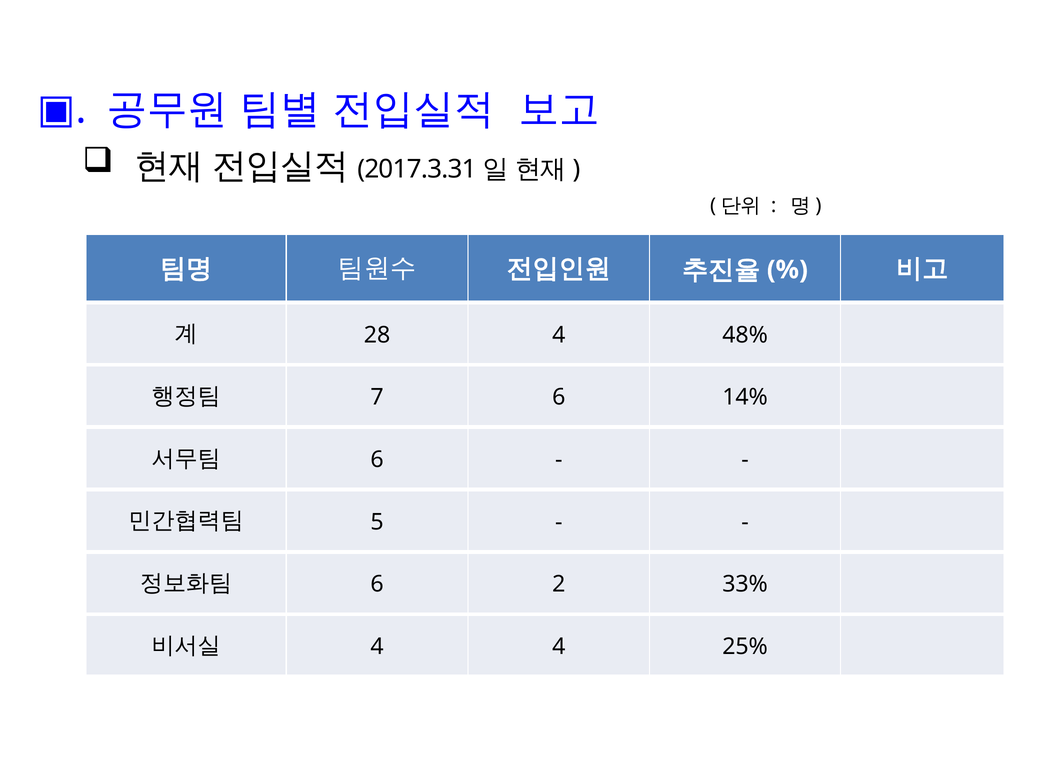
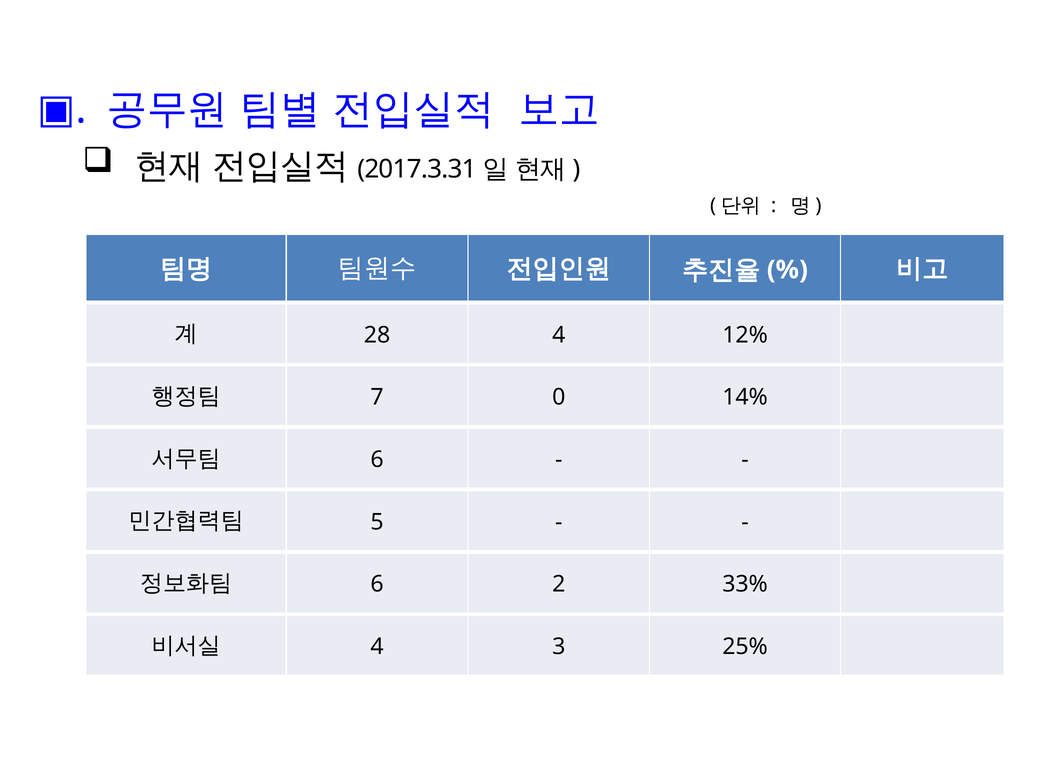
48%: 48% -> 12%
7 6: 6 -> 0
4 4: 4 -> 3
